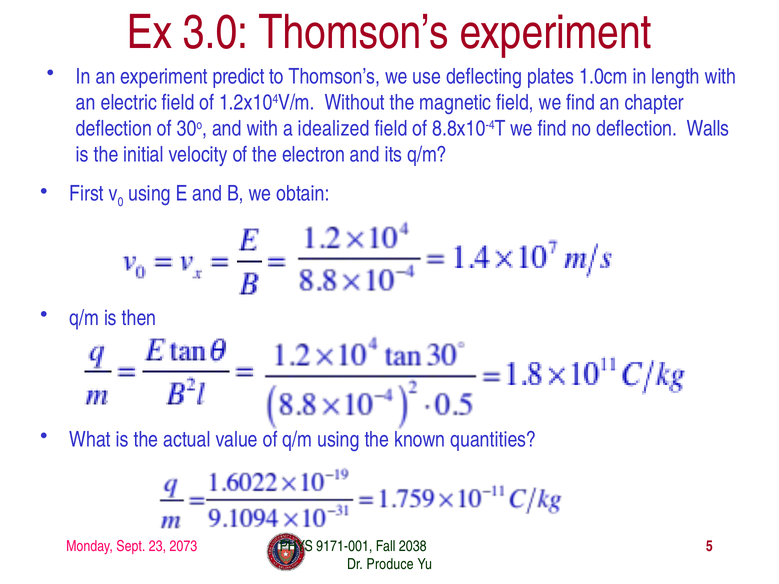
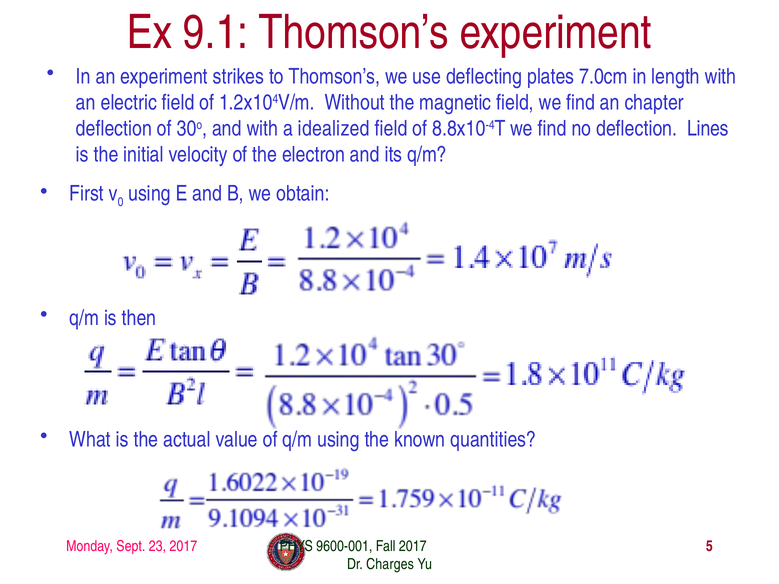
3.0: 3.0 -> 9.1
predict: predict -> strikes
1.0cm: 1.0cm -> 7.0cm
Walls: Walls -> Lines
23 2073: 2073 -> 2017
9171-001: 9171-001 -> 9600-001
Fall 2038: 2038 -> 2017
Produce: Produce -> Charges
